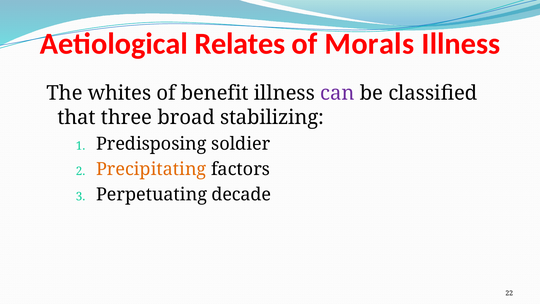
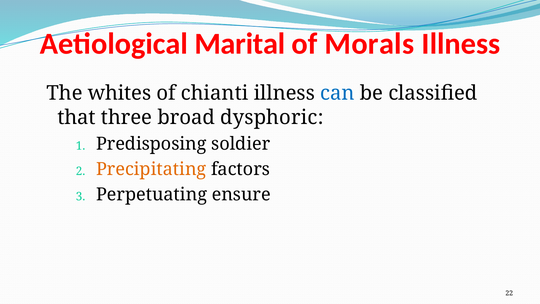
Relates: Relates -> Marital
benefit: benefit -> chianti
can colour: purple -> blue
stabilizing: stabilizing -> dysphoric
decade: decade -> ensure
